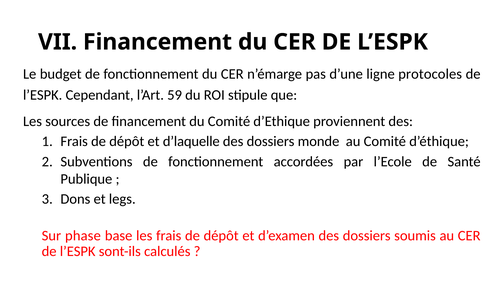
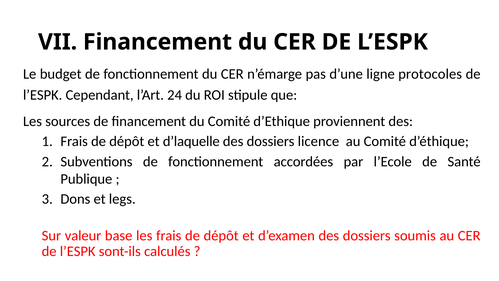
59: 59 -> 24
monde: monde -> licence
phase: phase -> valeur
